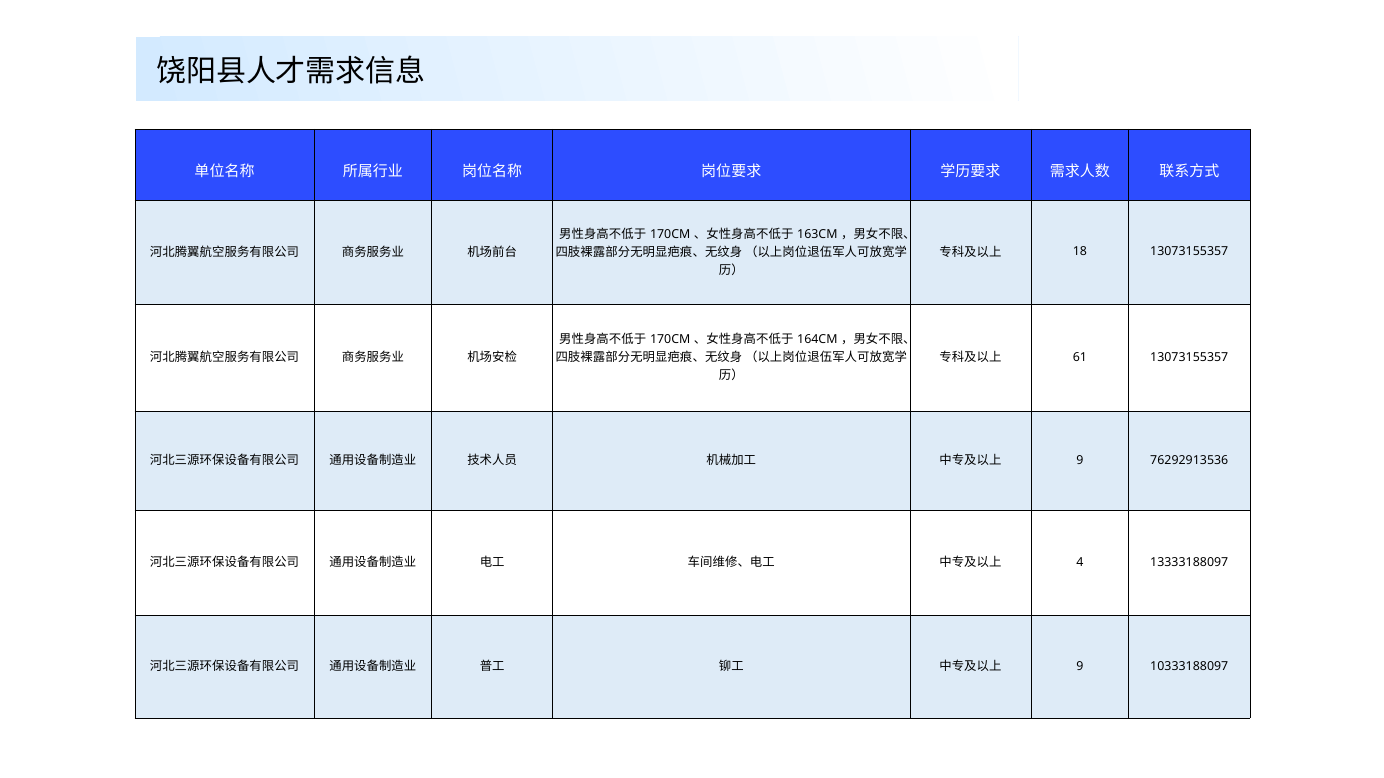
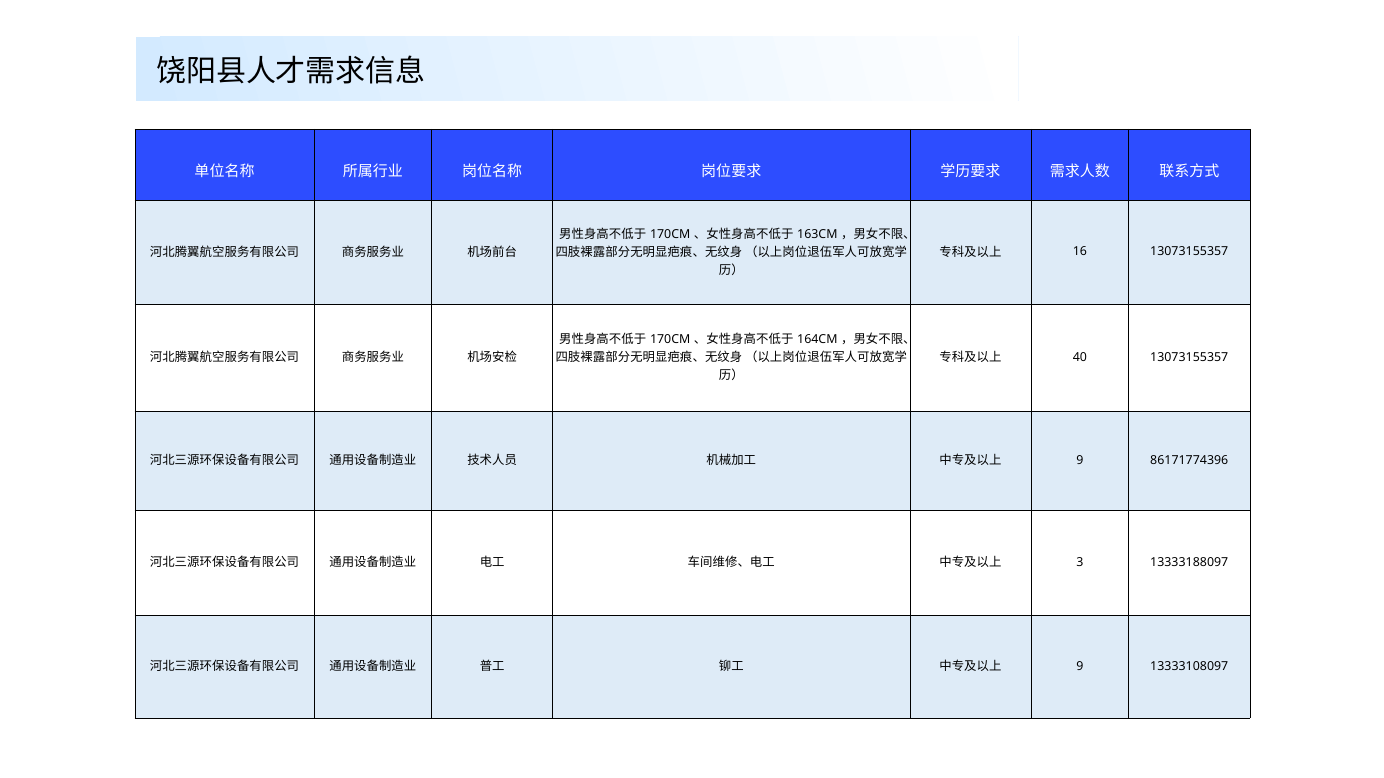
18: 18 -> 16
61: 61 -> 40
76292913536: 76292913536 -> 86171774396
4: 4 -> 3
10333188097: 10333188097 -> 13333108097
